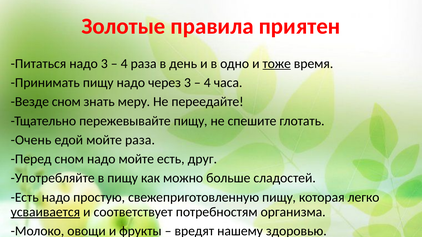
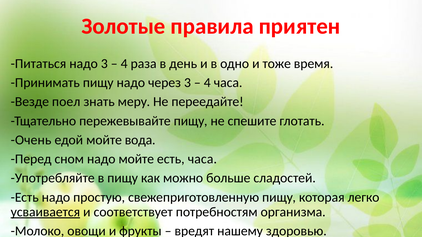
тоже underline: present -> none
Везде сном: сном -> поел
мойте раза: раза -> вода
есть друг: друг -> часа
